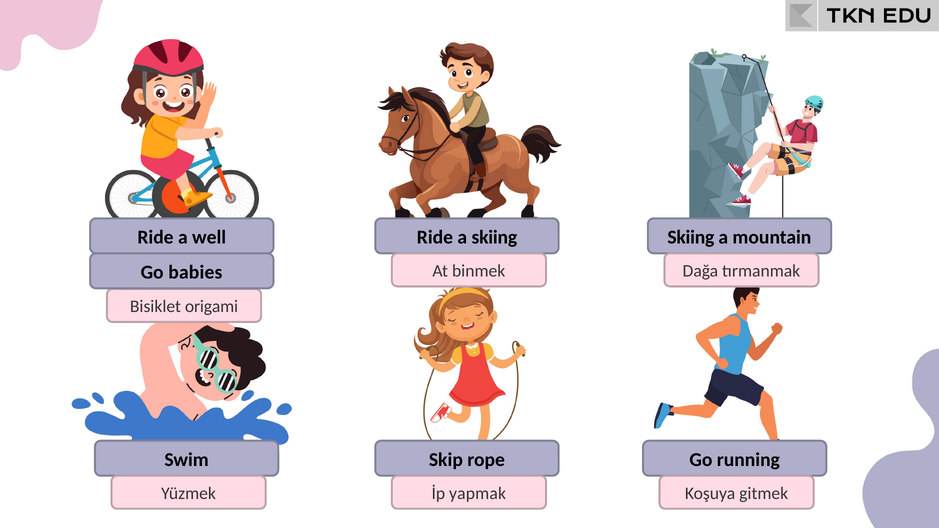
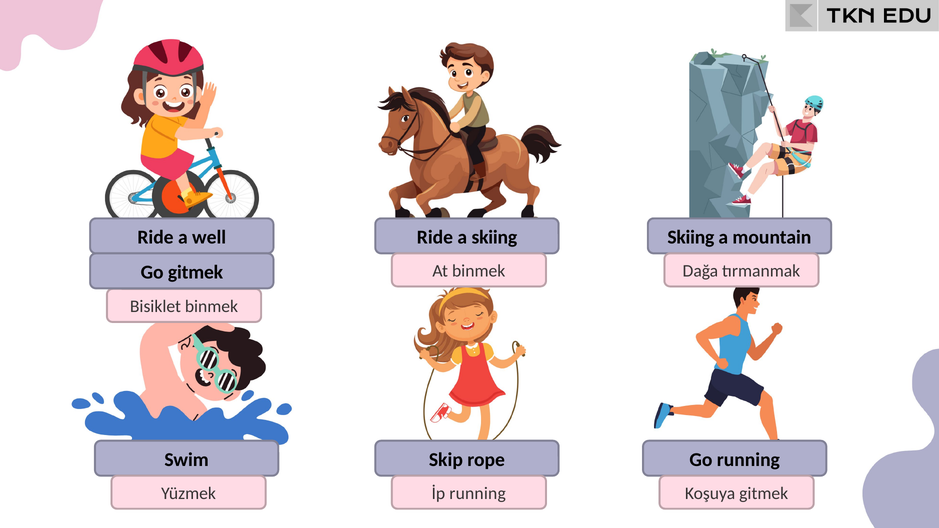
Go babies: babies -> gitmek
Bisiklet origami: origami -> binmek
İp yapmak: yapmak -> running
